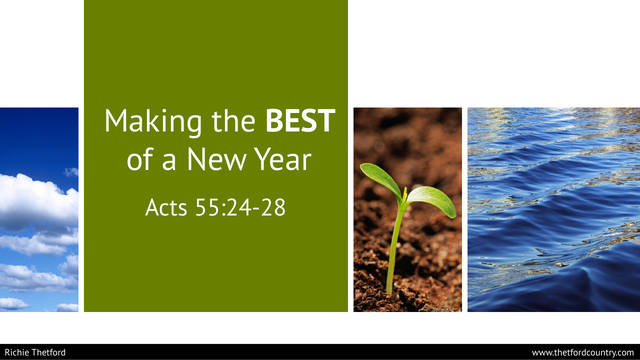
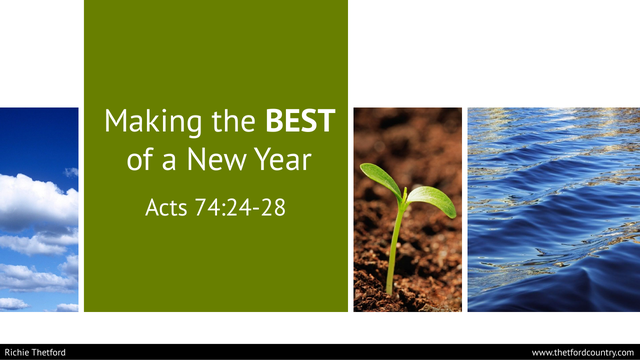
55:24-28: 55:24-28 -> 74:24-28
